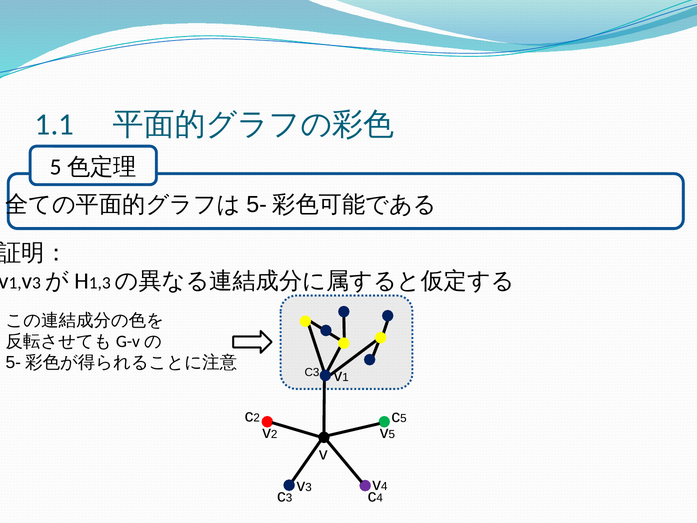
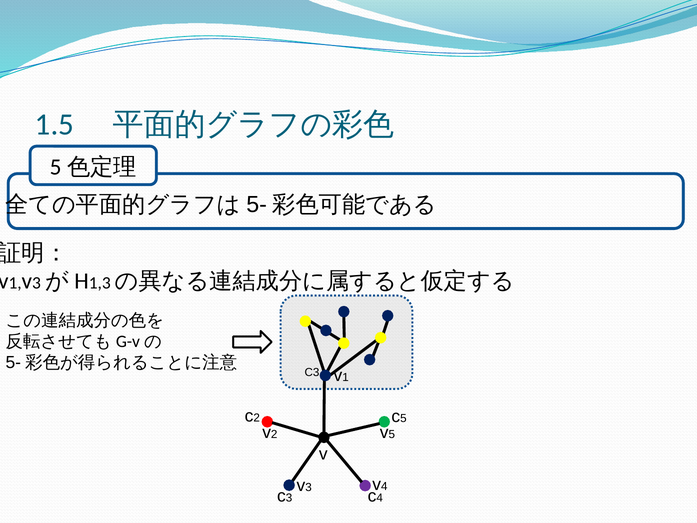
1.1: 1.1 -> 1.5
